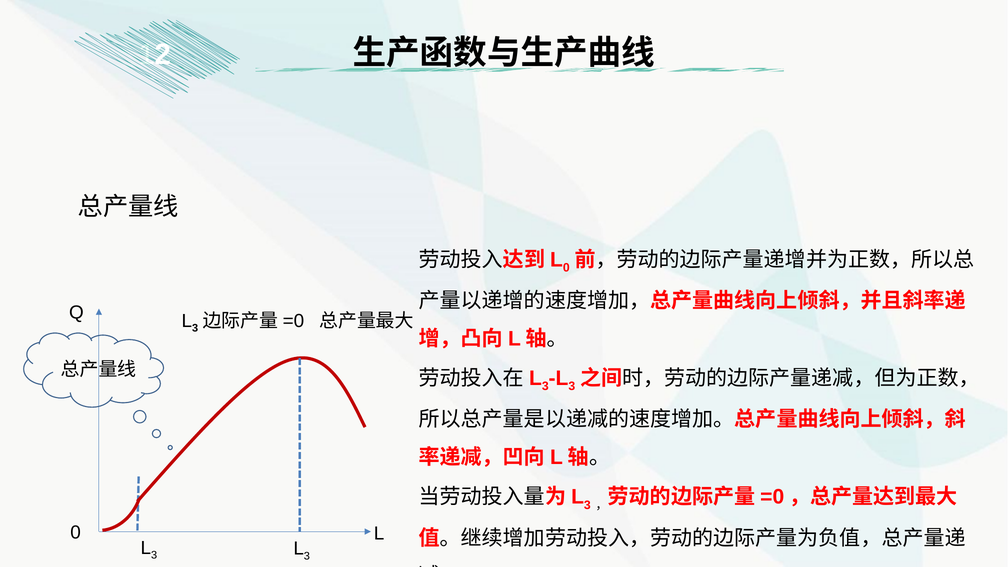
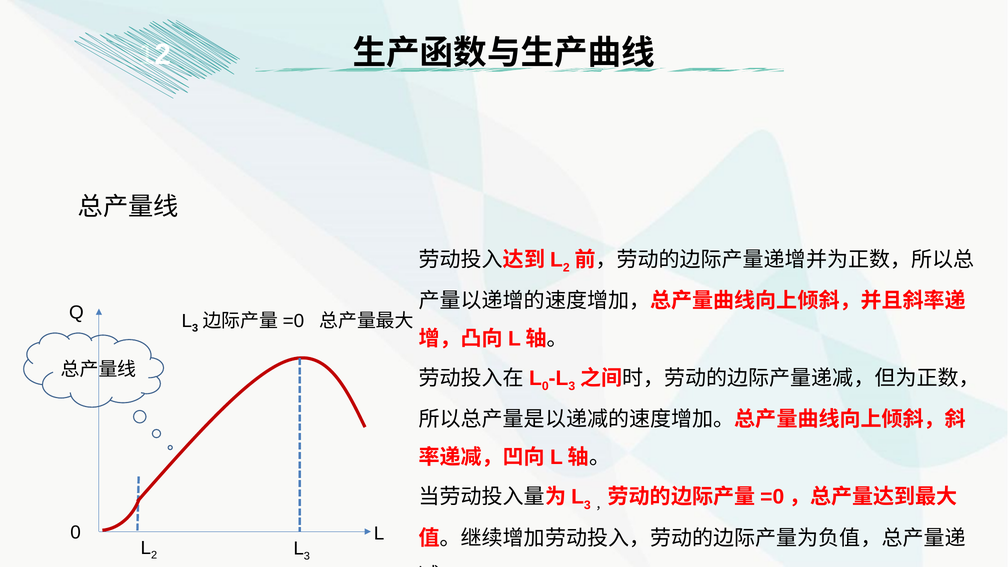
0 at (566, 268): 0 -> 2
3 at (545, 386): 3 -> 0
3 at (154, 555): 3 -> 2
